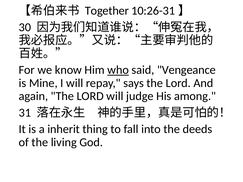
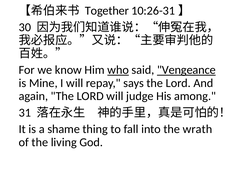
Vengeance underline: none -> present
inherit: inherit -> shame
deeds: deeds -> wrath
